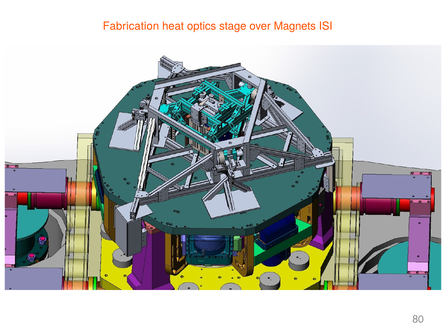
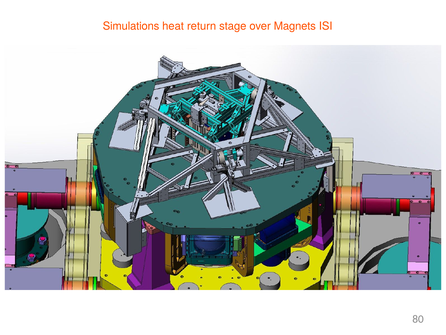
Fabrication: Fabrication -> Simulations
optics: optics -> return
